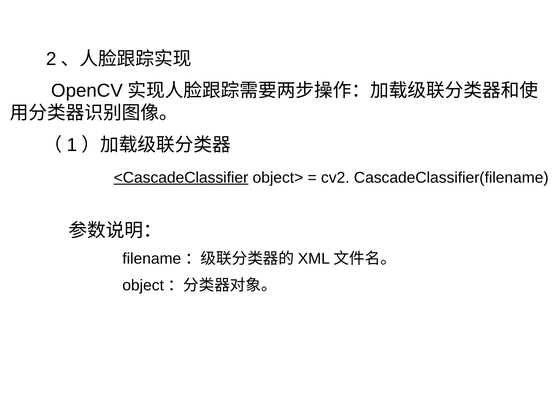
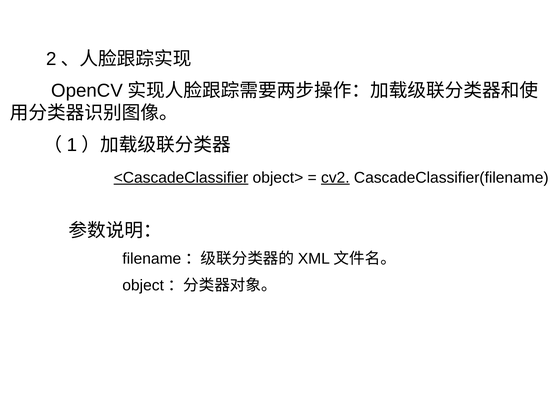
cv2 underline: none -> present
